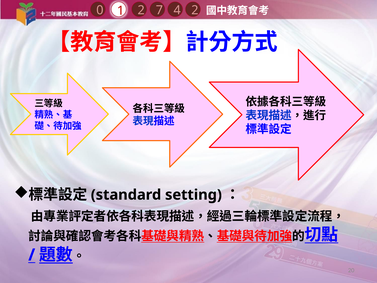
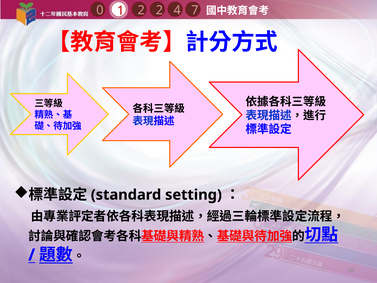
4 2: 2 -> 7
1 7: 7 -> 2
